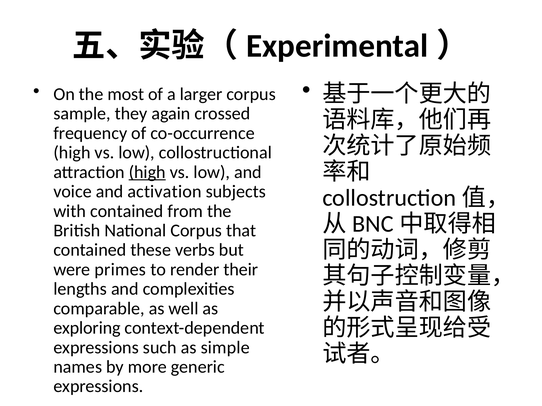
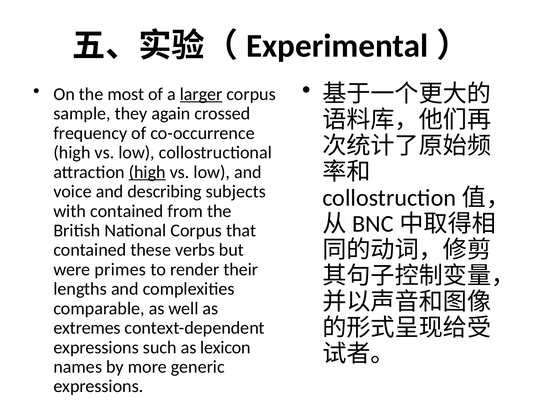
larger underline: none -> present
activation: activation -> describing
exploring: exploring -> extremes
simple: simple -> lexicon
